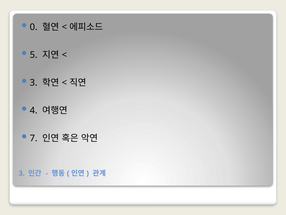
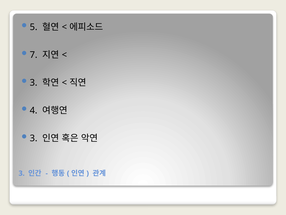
0: 0 -> 5
5: 5 -> 7
7 at (34, 138): 7 -> 3
